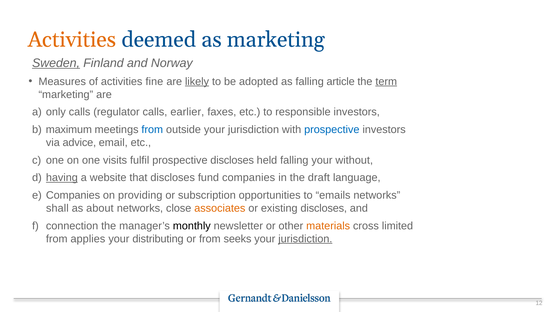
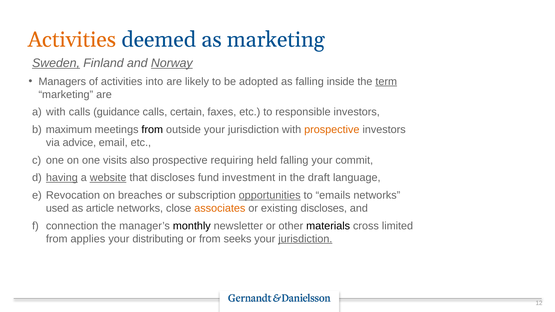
Norway underline: none -> present
Measures: Measures -> Managers
fine: fine -> into
likely underline: present -> none
article: article -> inside
a only: only -> with
regulator: regulator -> guidance
earlier: earlier -> certain
from at (152, 130) colour: blue -> black
prospective at (332, 130) colour: blue -> orange
fulfil: fulfil -> also
prospective discloses: discloses -> requiring
without: without -> commit
website underline: none -> present
fund companies: companies -> investment
Companies at (73, 195): Companies -> Revocation
providing: providing -> breaches
opportunities underline: none -> present
shall: shall -> used
about: about -> article
materials colour: orange -> black
